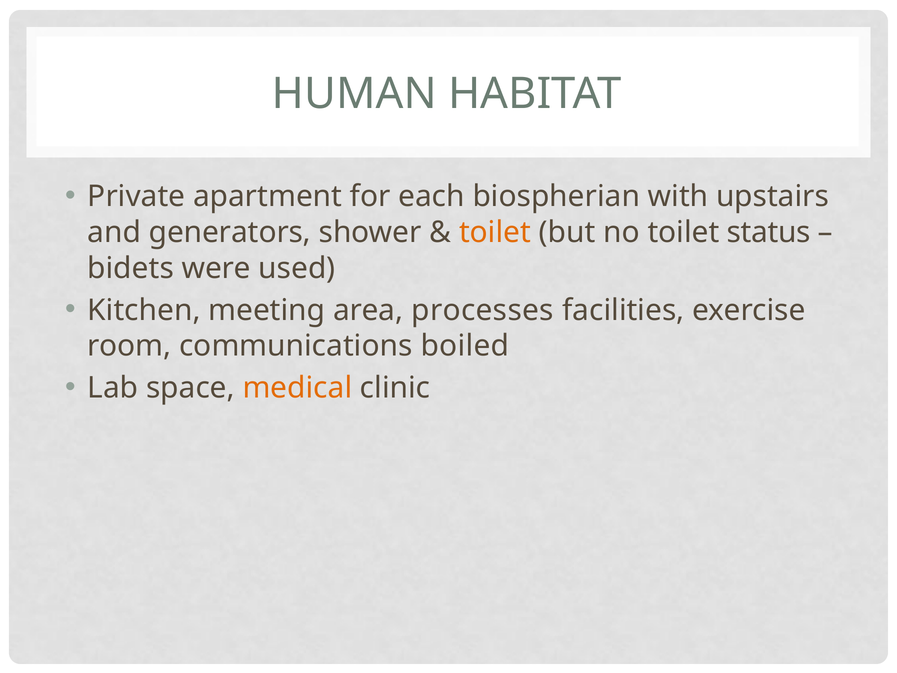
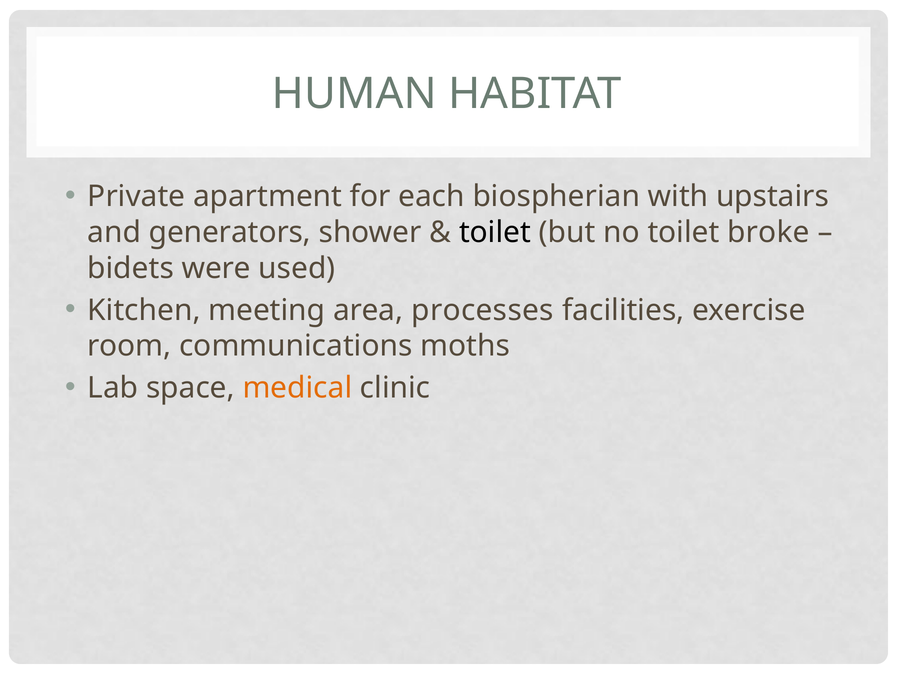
toilet at (495, 232) colour: orange -> black
status: status -> broke
boiled: boiled -> moths
